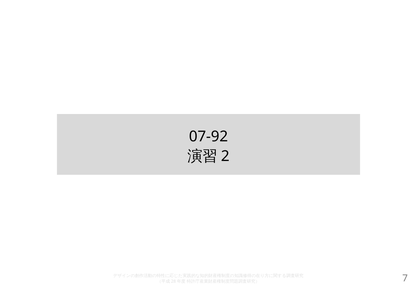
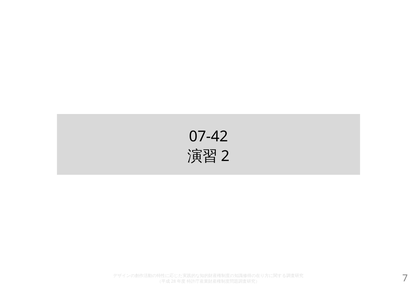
07-92: 07-92 -> 07-42
